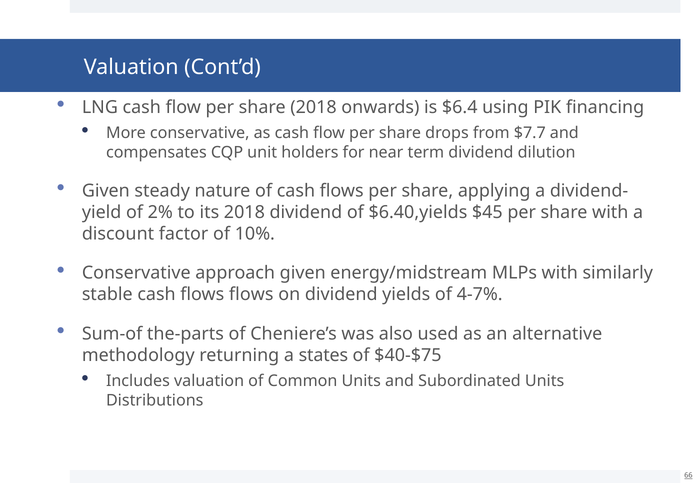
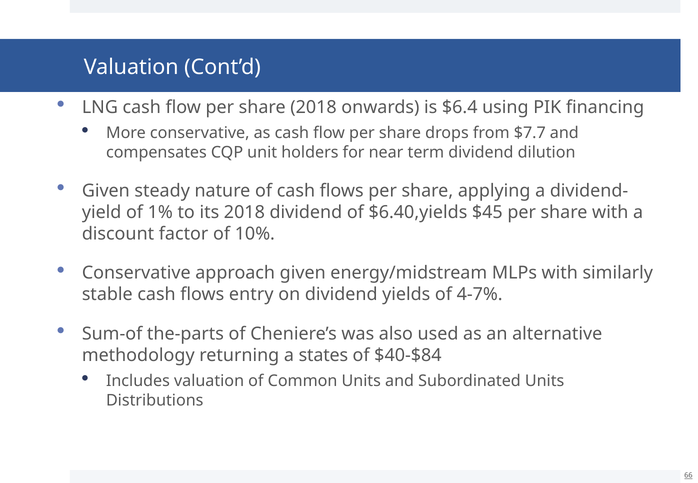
2%: 2% -> 1%
flows flows: flows -> entry
$40-$75: $40-$75 -> $40-$84
